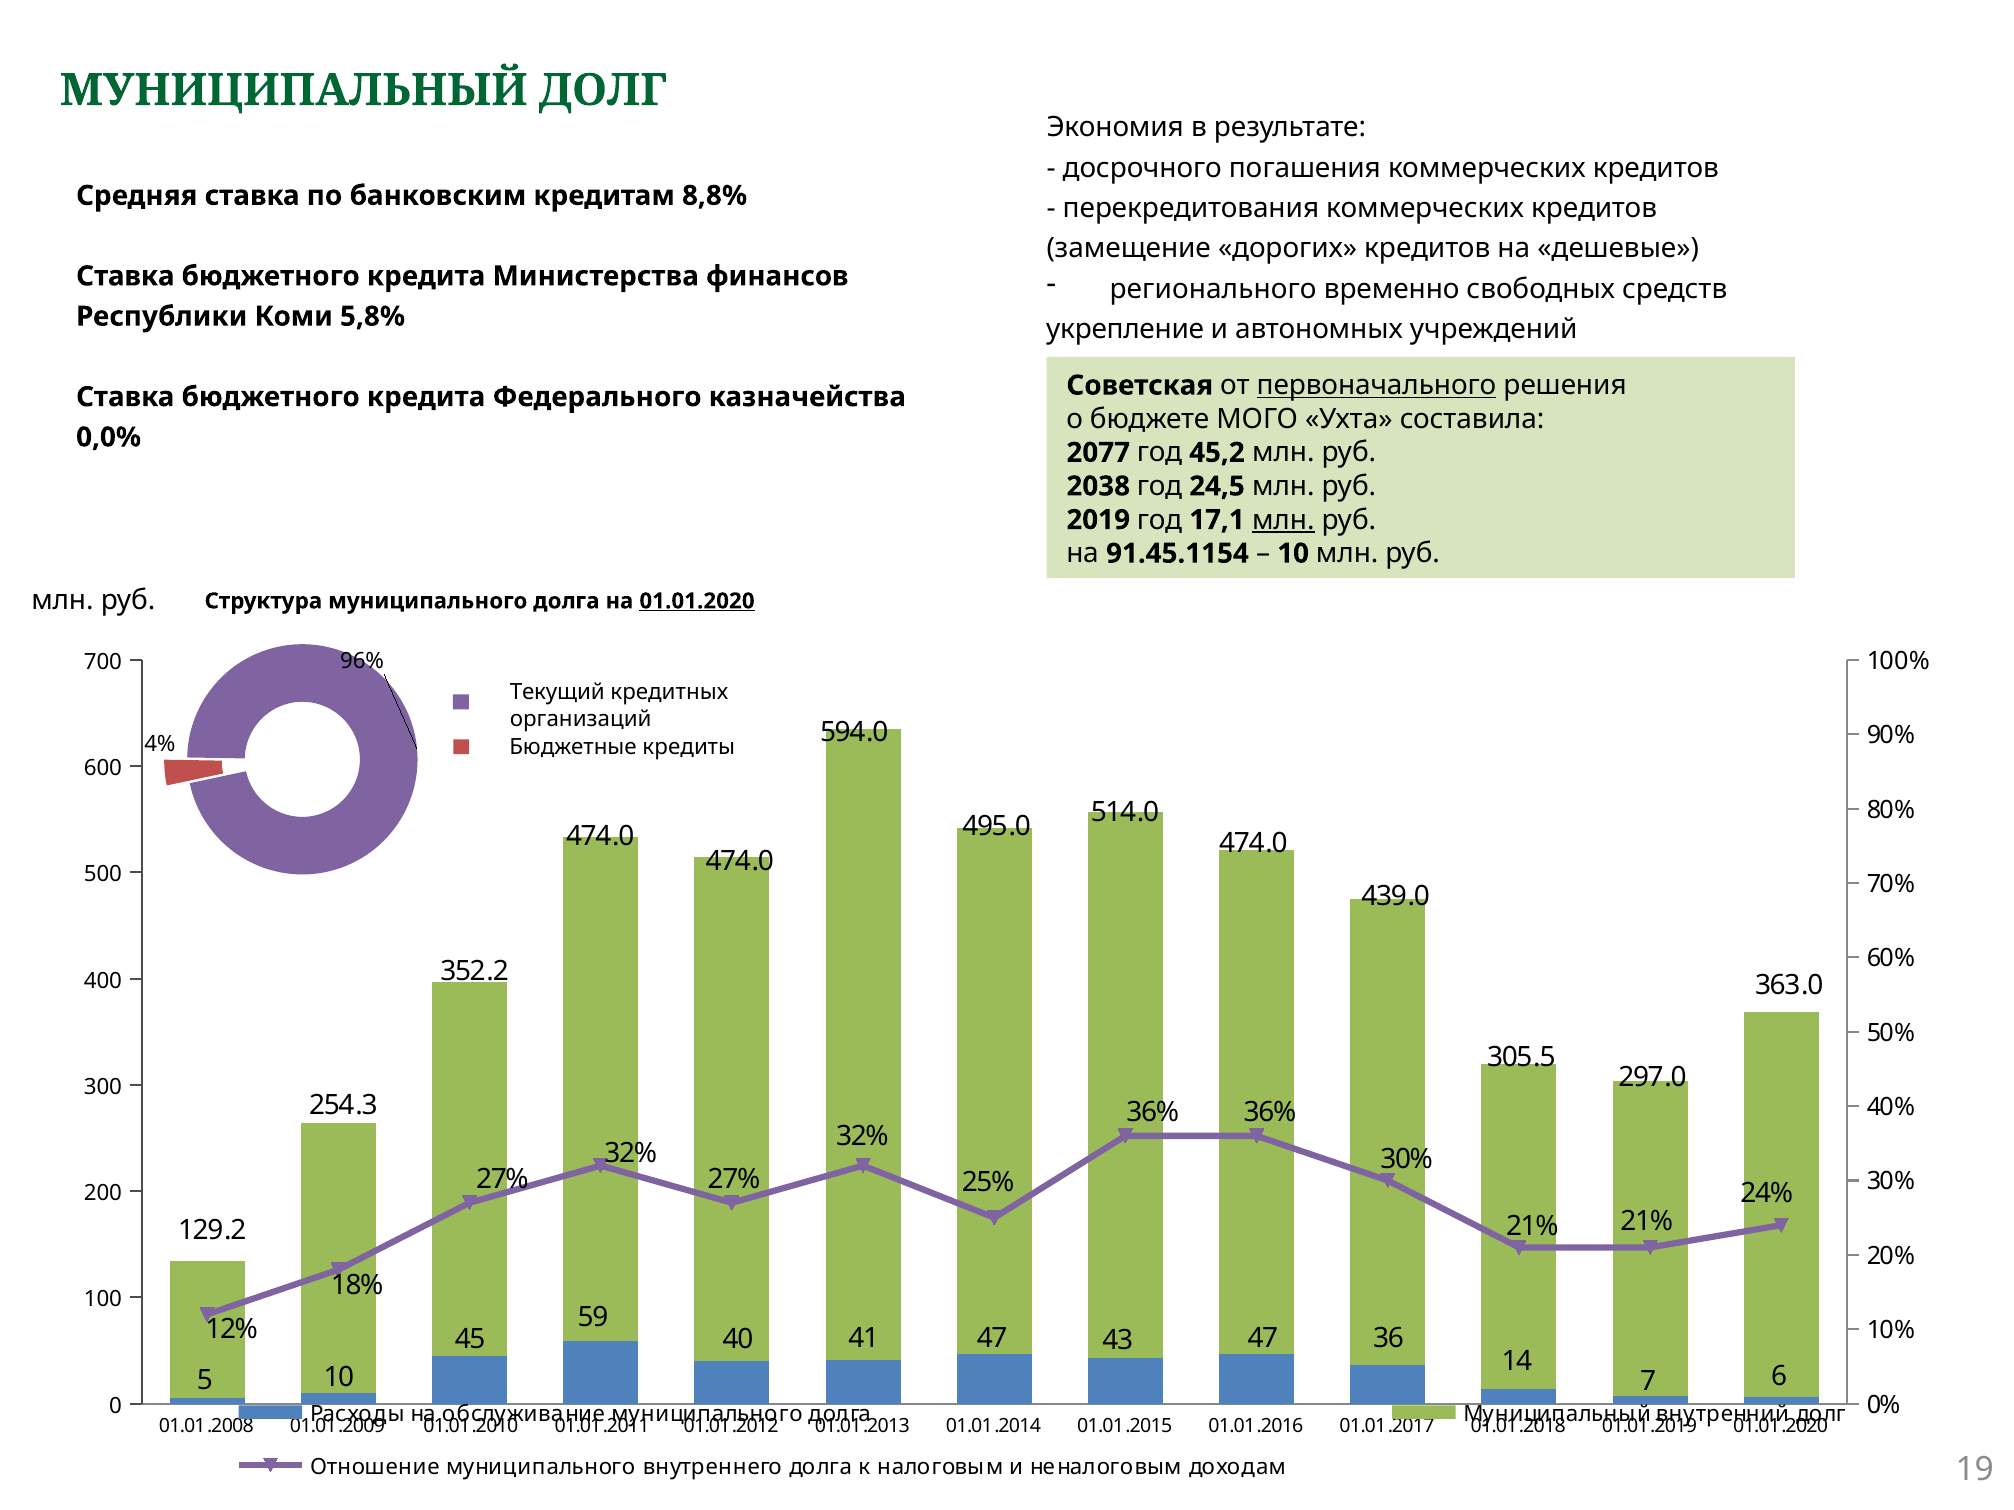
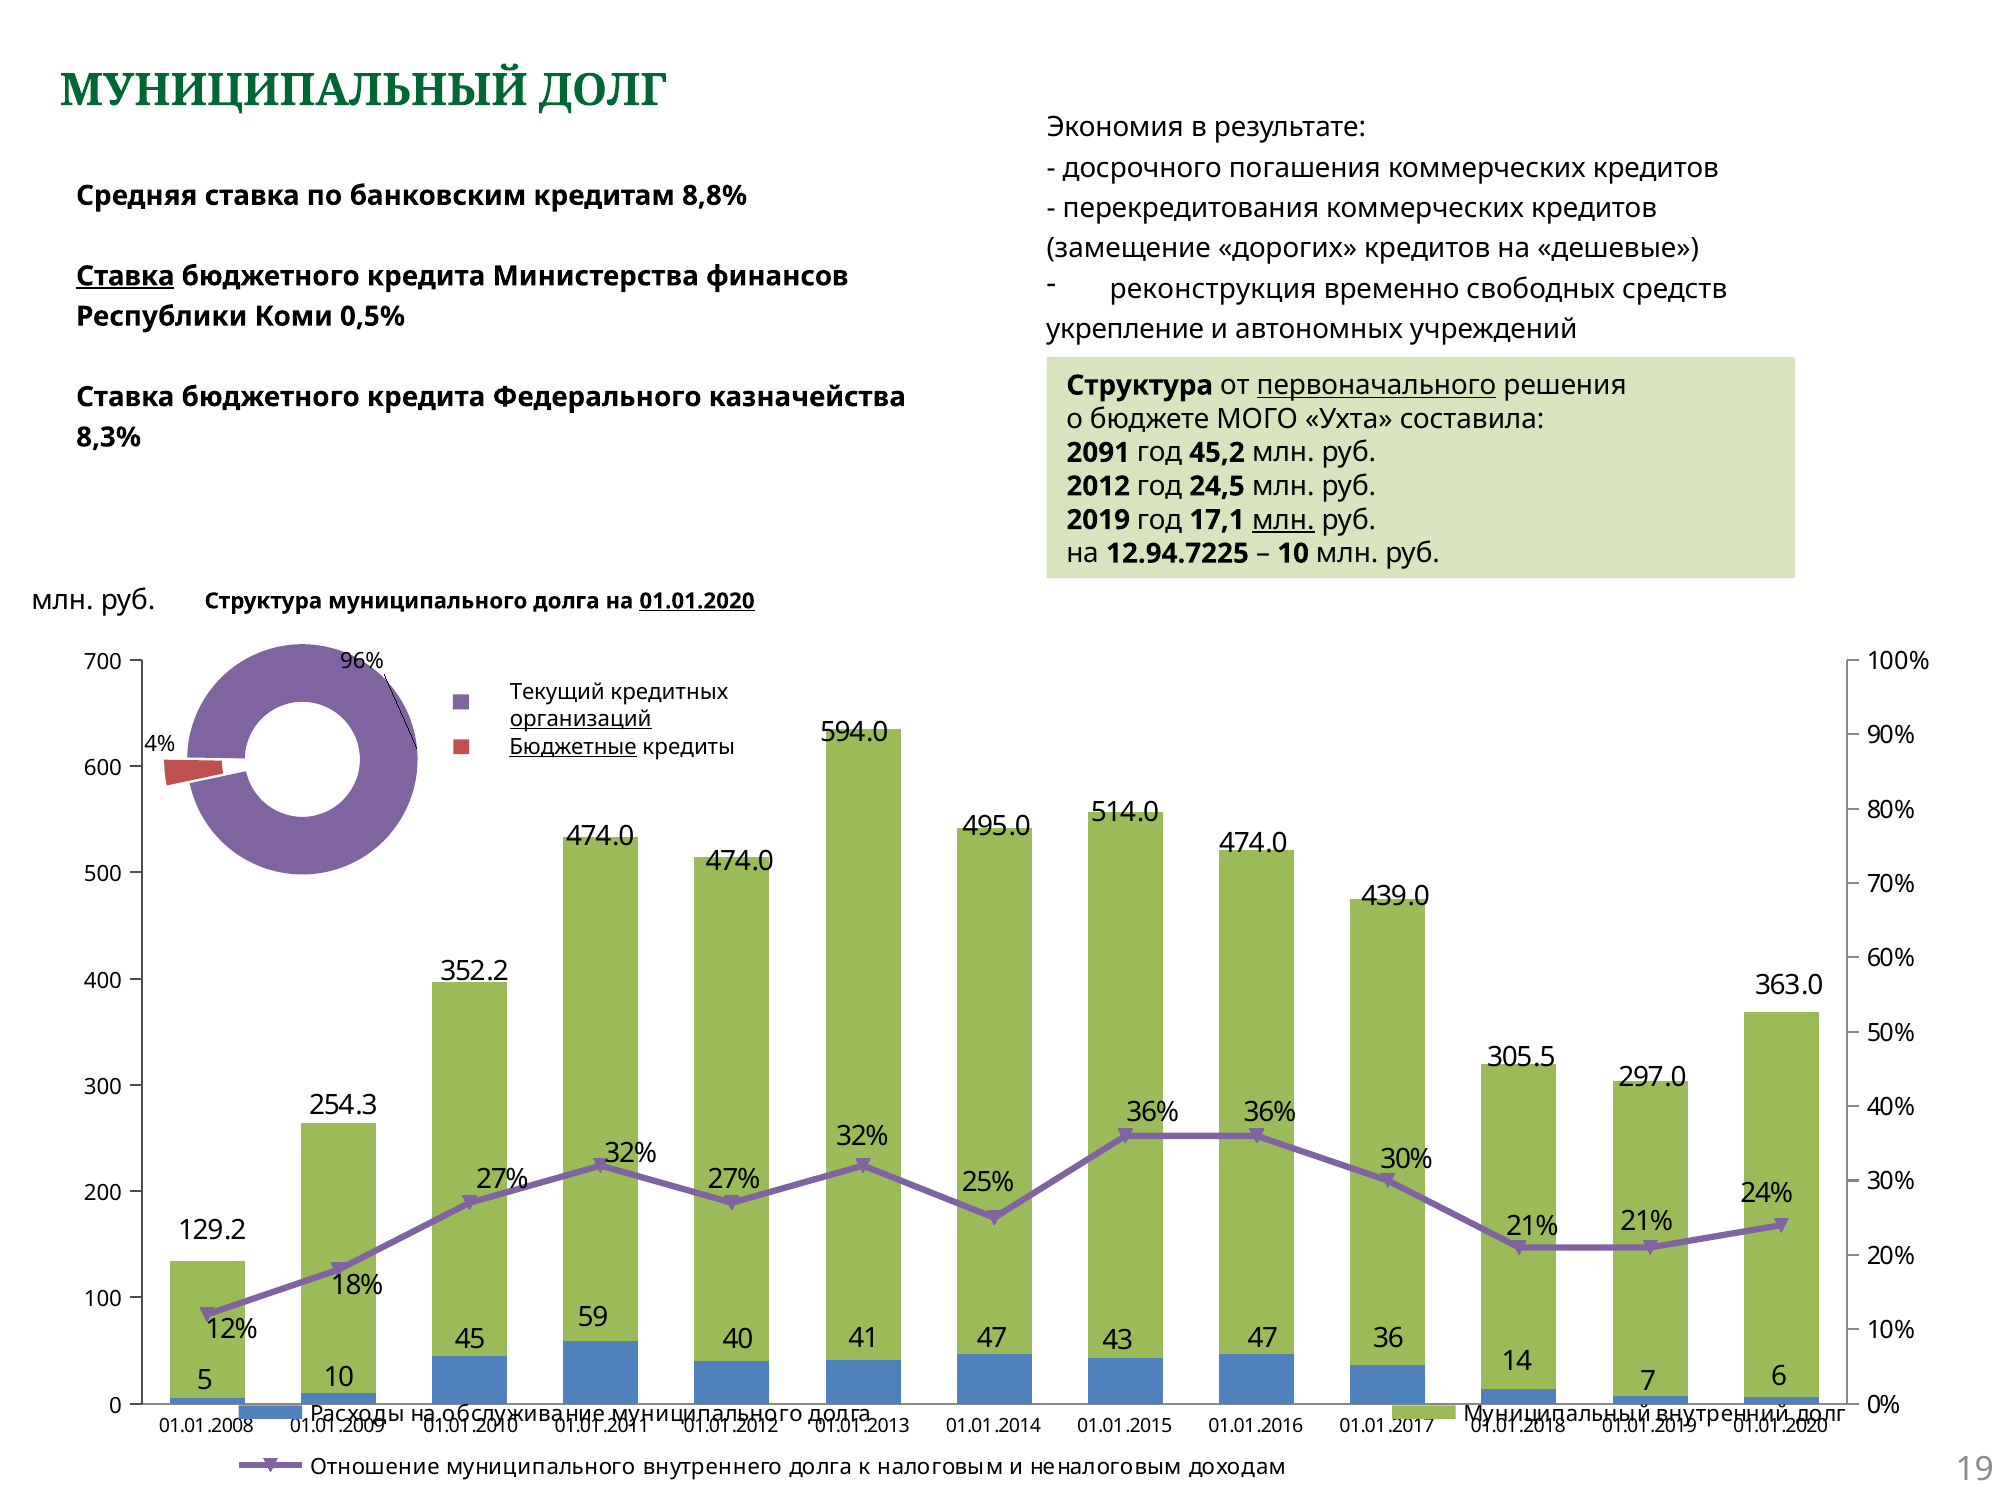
Ставка at (125, 276) underline: none -> present
регионального: регионального -> реконструкция
5,8%: 5,8% -> 0,5%
Советская at (1140, 386): Советская -> Структура
0,0%: 0,0% -> 8,3%
2077: 2077 -> 2091
2038: 2038 -> 2012
91.45.1154: 91.45.1154 -> 12.94.7225
организаций underline: none -> present
Бюджетные underline: none -> present
